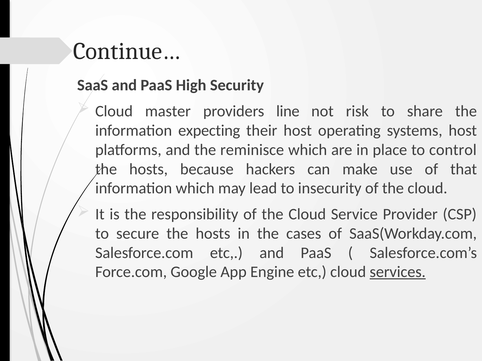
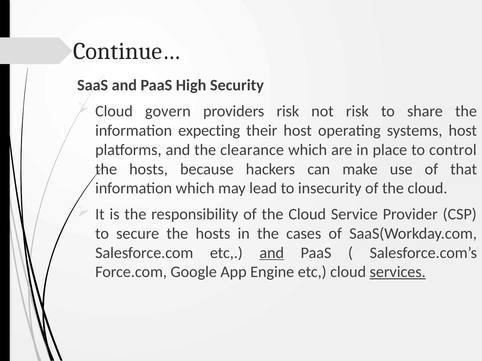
master: master -> govern
providers line: line -> risk
reminisce: reminisce -> clearance
and at (272, 253) underline: none -> present
